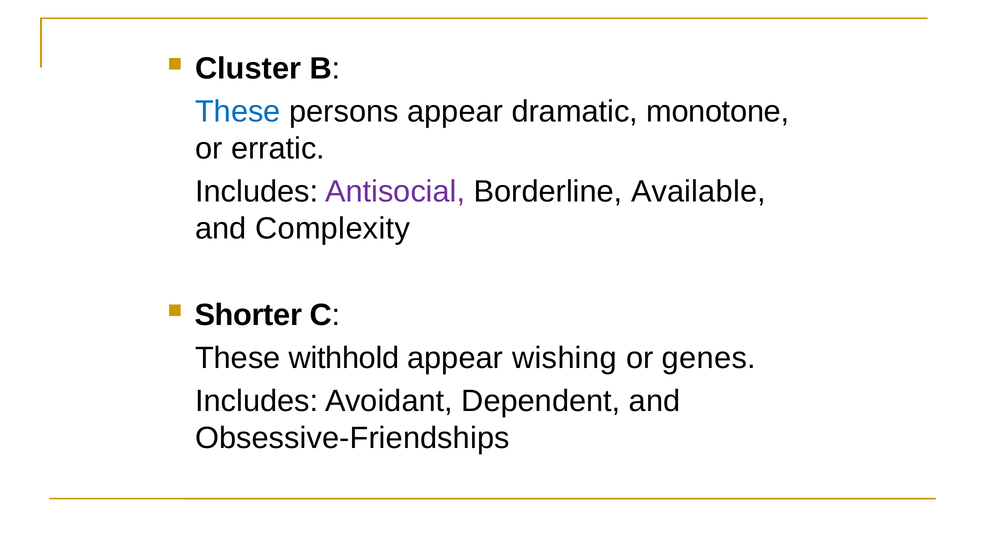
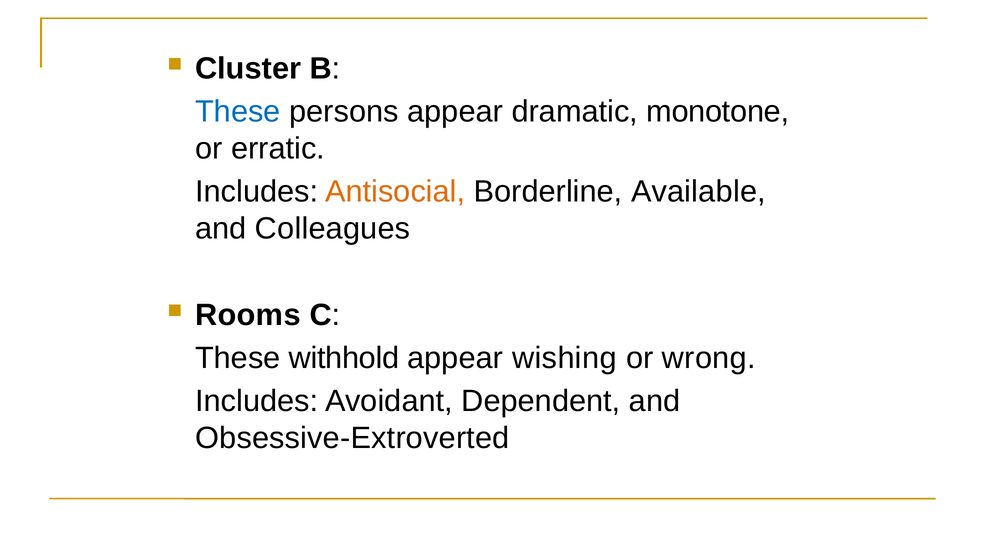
Antisocial colour: purple -> orange
Complexity: Complexity -> Colleagues
Shorter: Shorter -> Rooms
genes: genes -> wrong
Obsessive-Friendships: Obsessive-Friendships -> Obsessive-Extroverted
